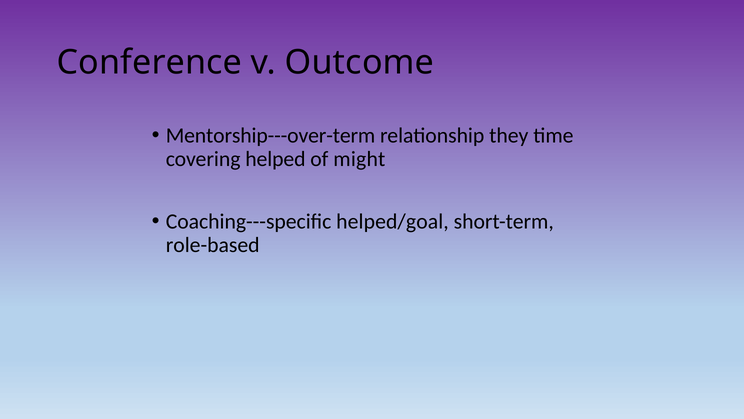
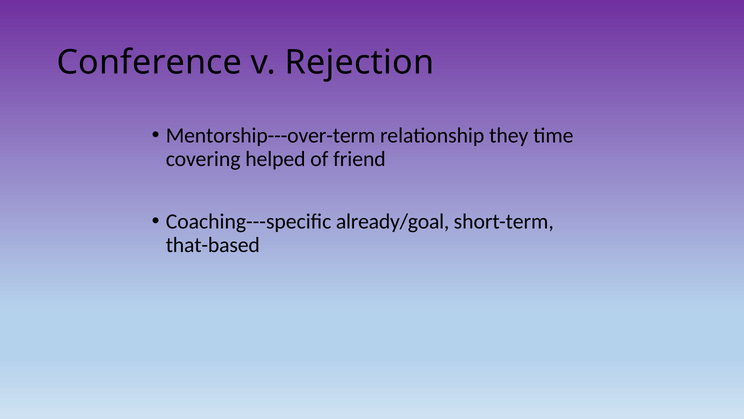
Outcome: Outcome -> Rejection
might: might -> friend
helped/goal: helped/goal -> already/goal
role-based: role-based -> that-based
